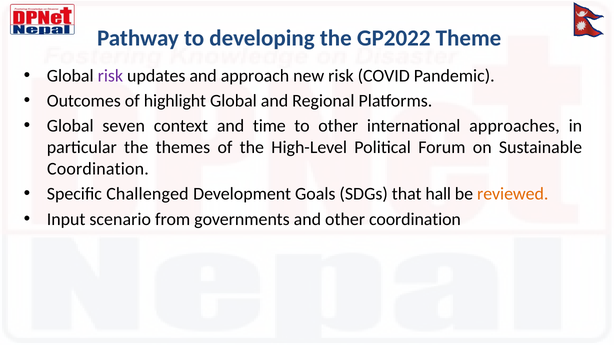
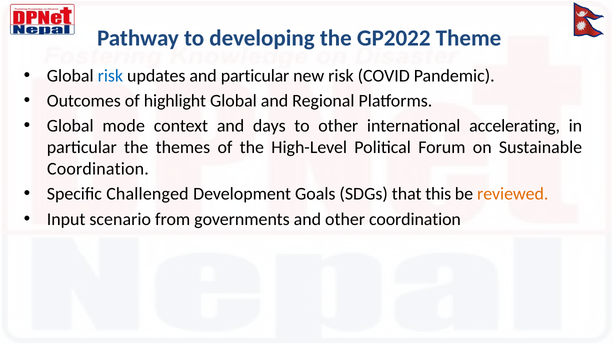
risk at (110, 76) colour: purple -> blue
and approach: approach -> particular
seven: seven -> mode
time: time -> days
approaches: approaches -> accelerating
hall: hall -> this
